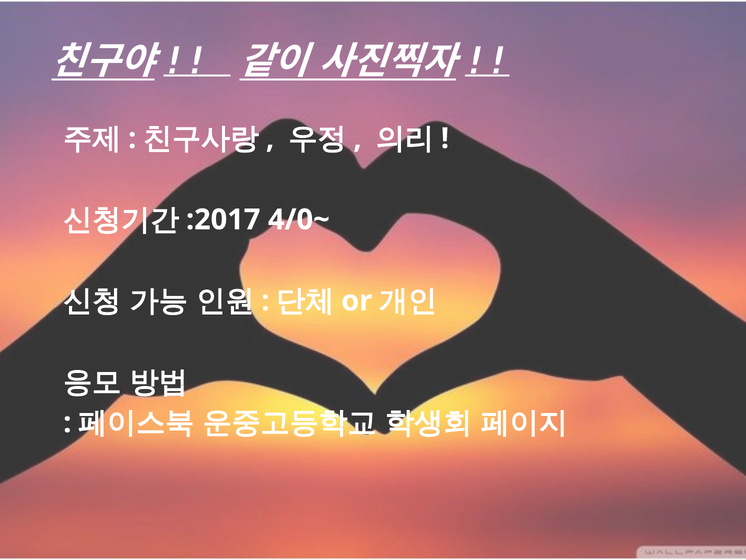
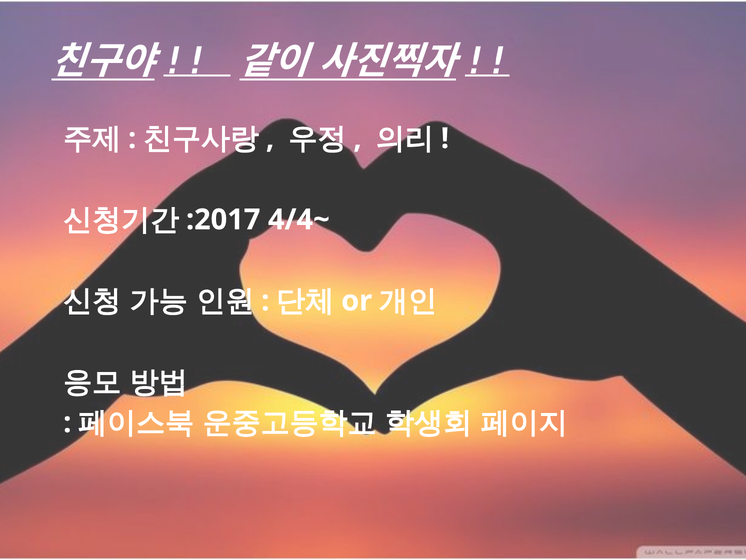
4/0~: 4/0~ -> 4/4~
